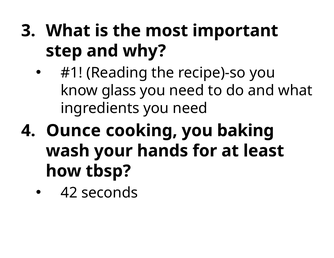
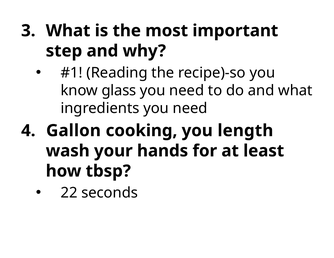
Ounce: Ounce -> Gallon
baking: baking -> length
42: 42 -> 22
